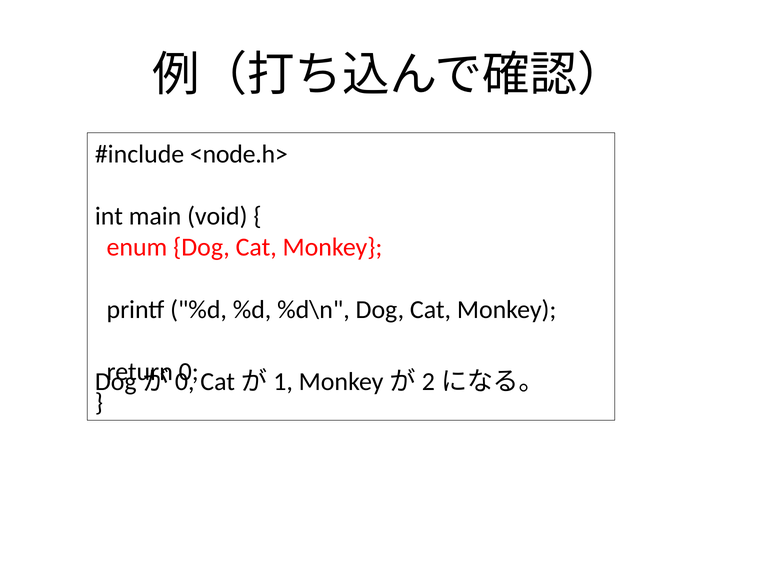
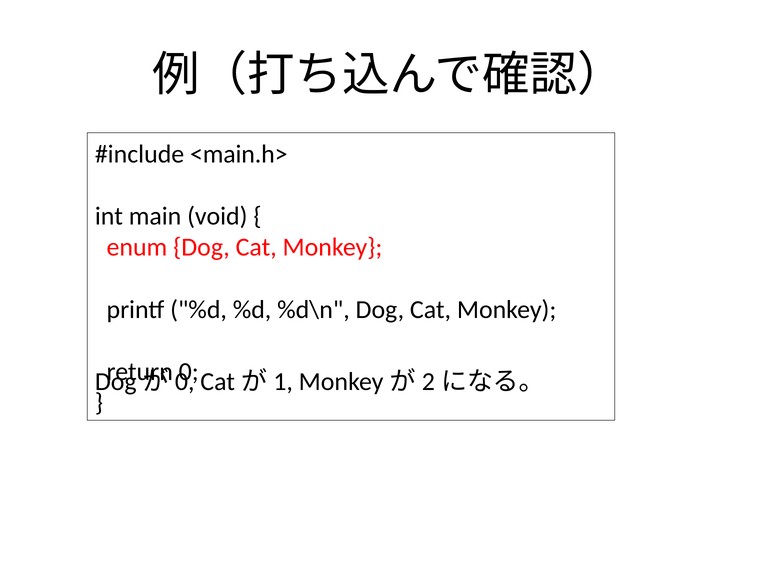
<node.h>: <node.h> -> <main.h>
